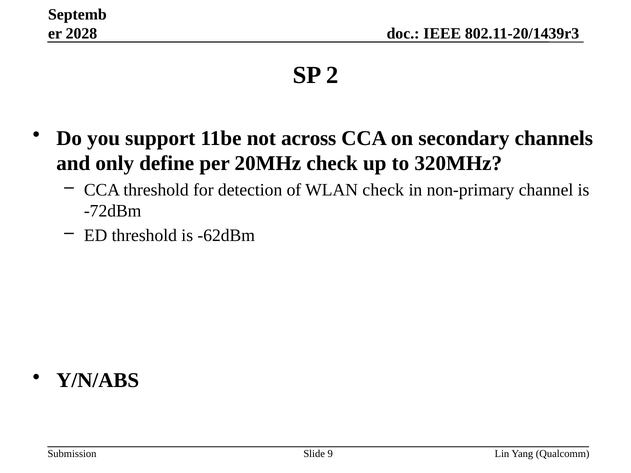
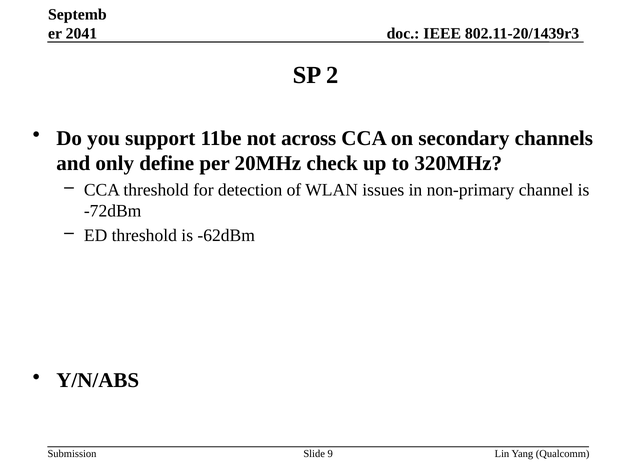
2028: 2028 -> 2041
WLAN check: check -> issues
